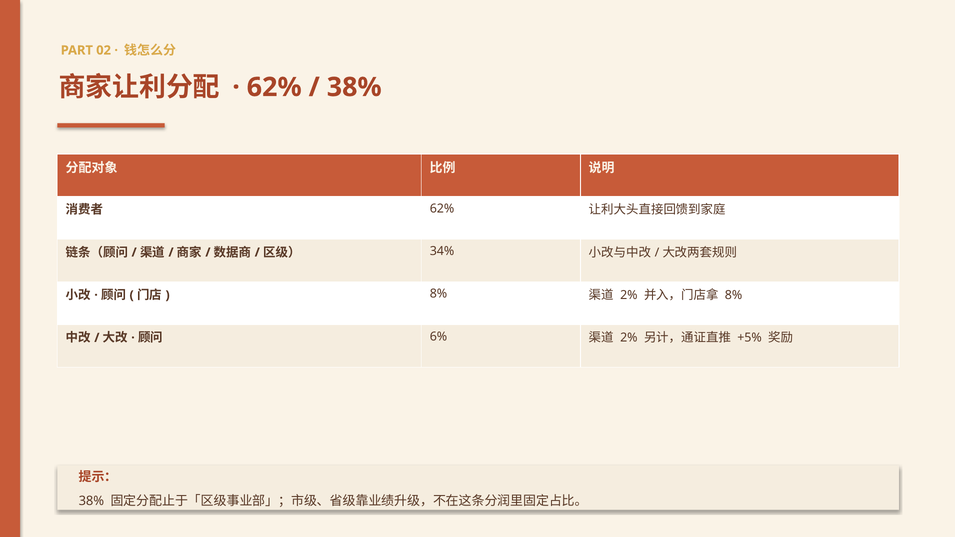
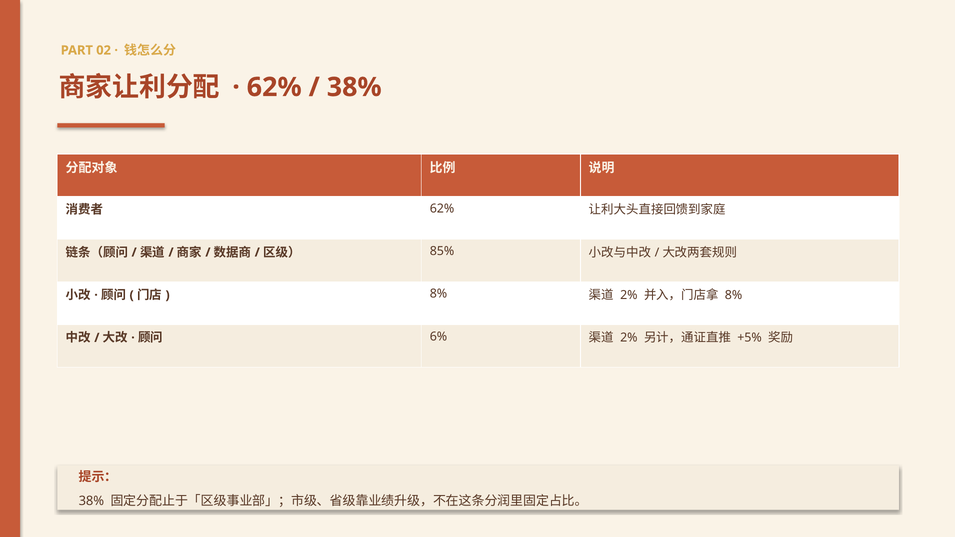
34%: 34% -> 85%
